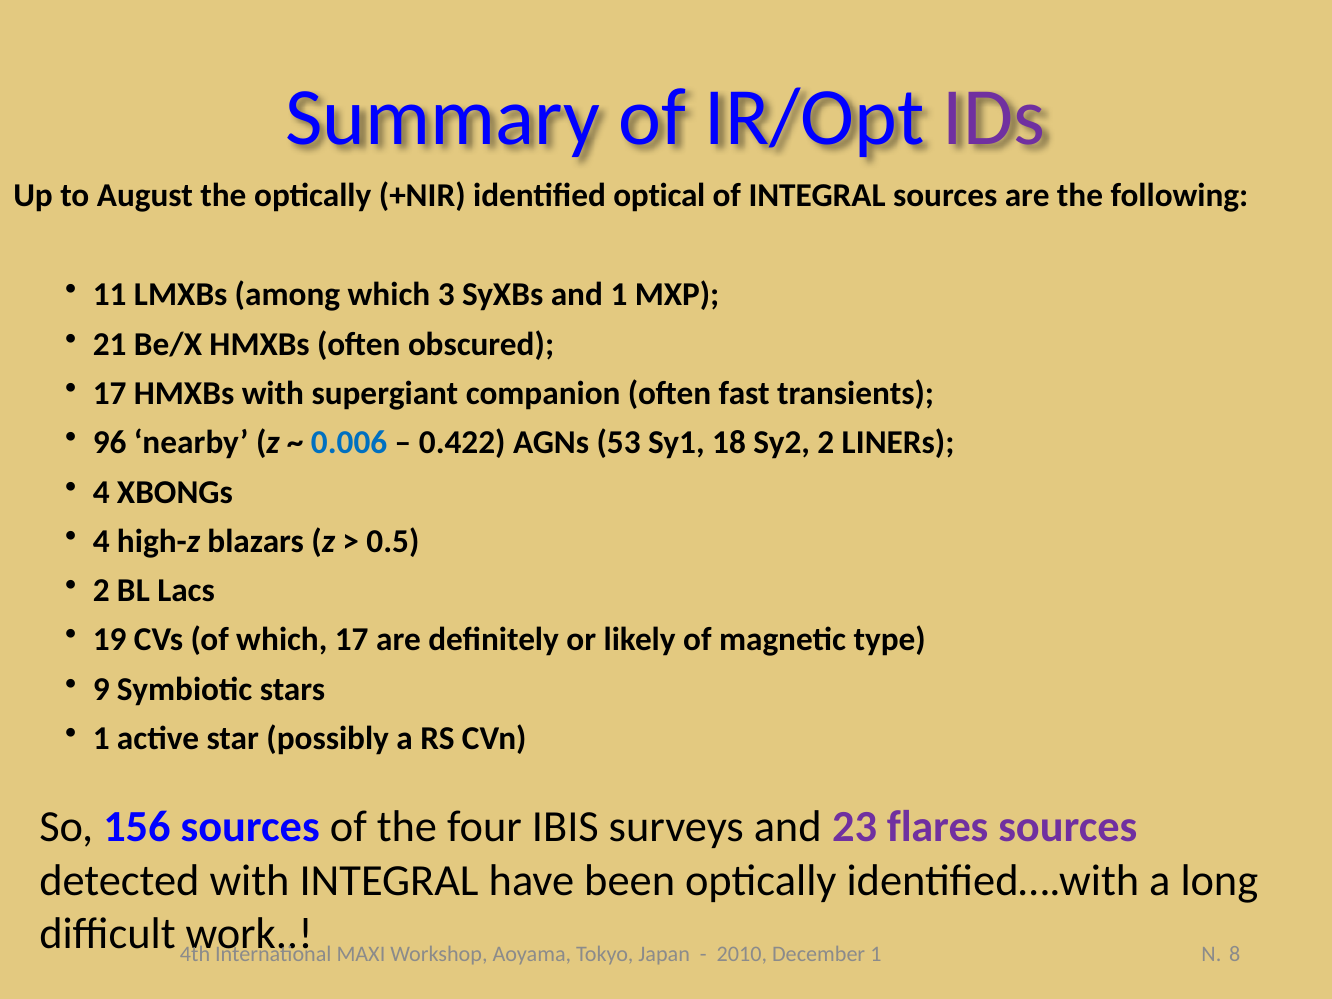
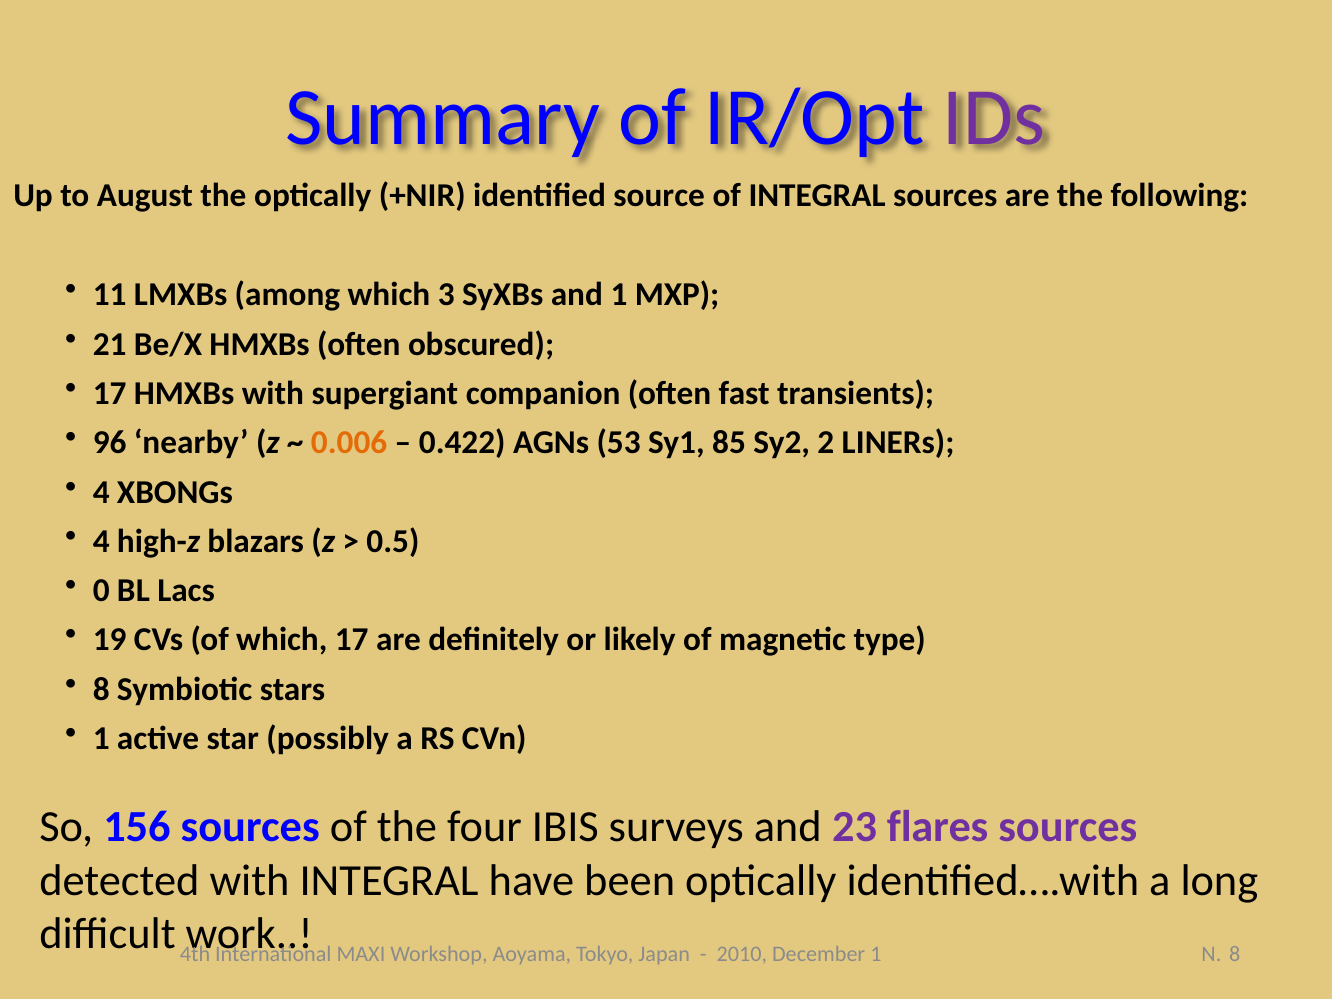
optical: optical -> source
0.006 colour: blue -> orange
18: 18 -> 85
2 at (101, 591): 2 -> 0
9 at (101, 689): 9 -> 8
